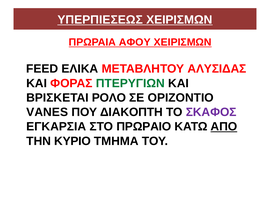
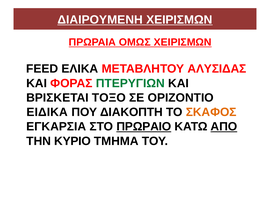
ΥΠΕΡΠΙΕΣΕΩΣ: ΥΠΕΡΠΙΕΣΕΩΣ -> ΔΙΑΙΡΟΥΜΕΝΗ
ΑΦΟΥ: ΑΦΟΥ -> ΟΜΩΣ
ΡΟΛΟ: ΡΟΛΟ -> ΤΟΞΟ
VANES: VANES -> ΕΙΔΙΚΑ
ΣΚΑΦΟΣ colour: purple -> orange
ΠΡΩΡΑΙΟ underline: none -> present
